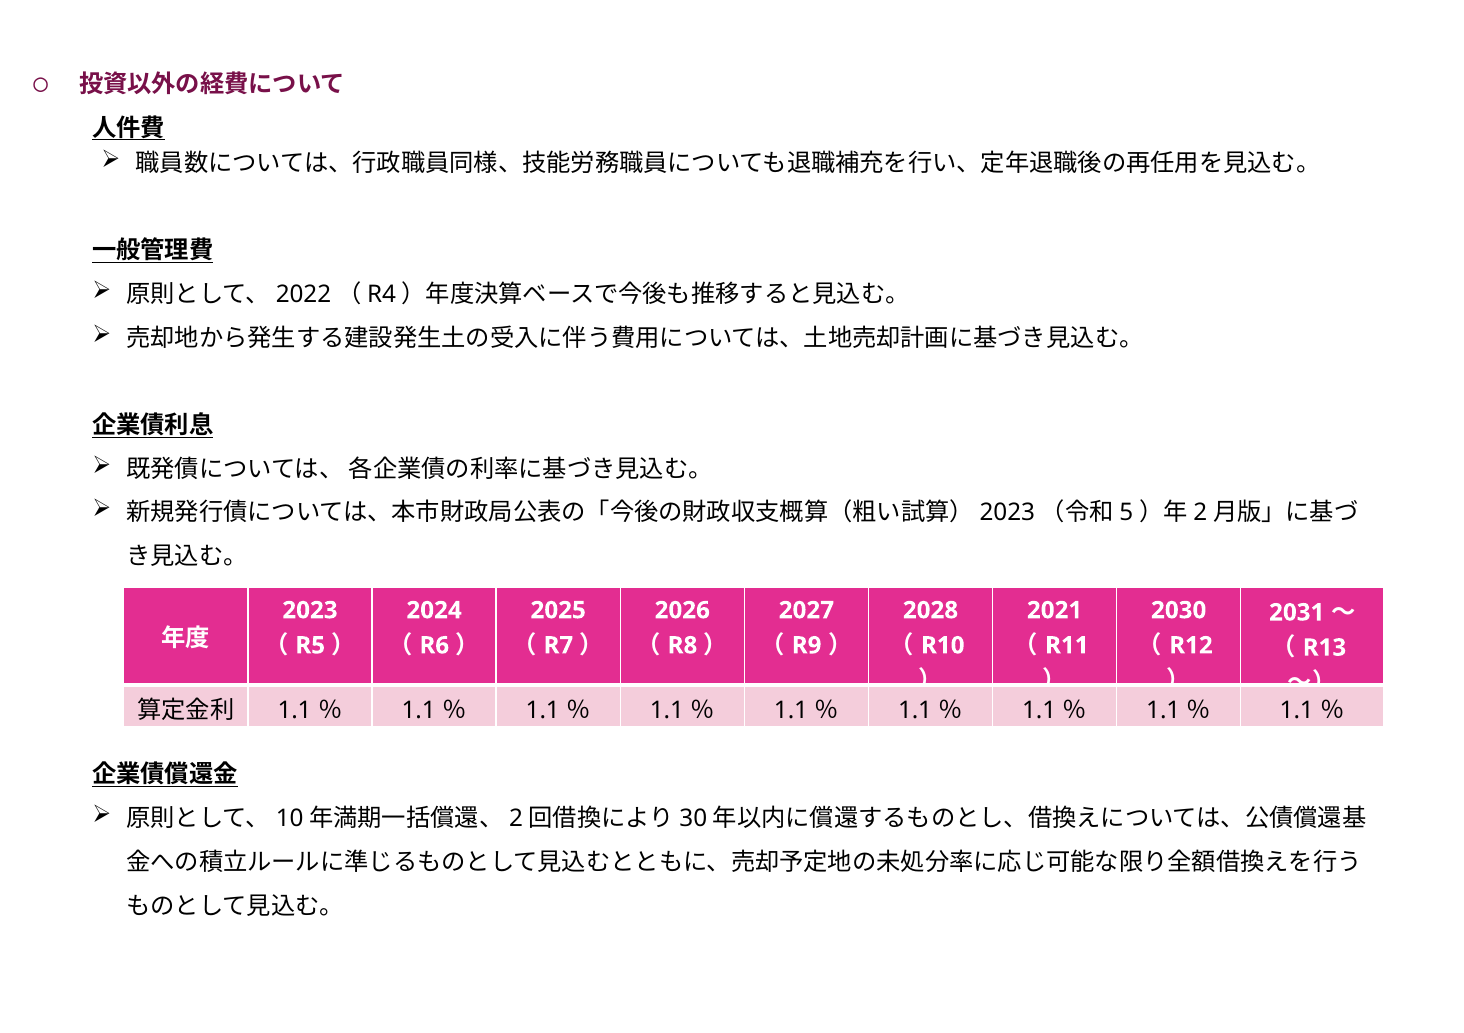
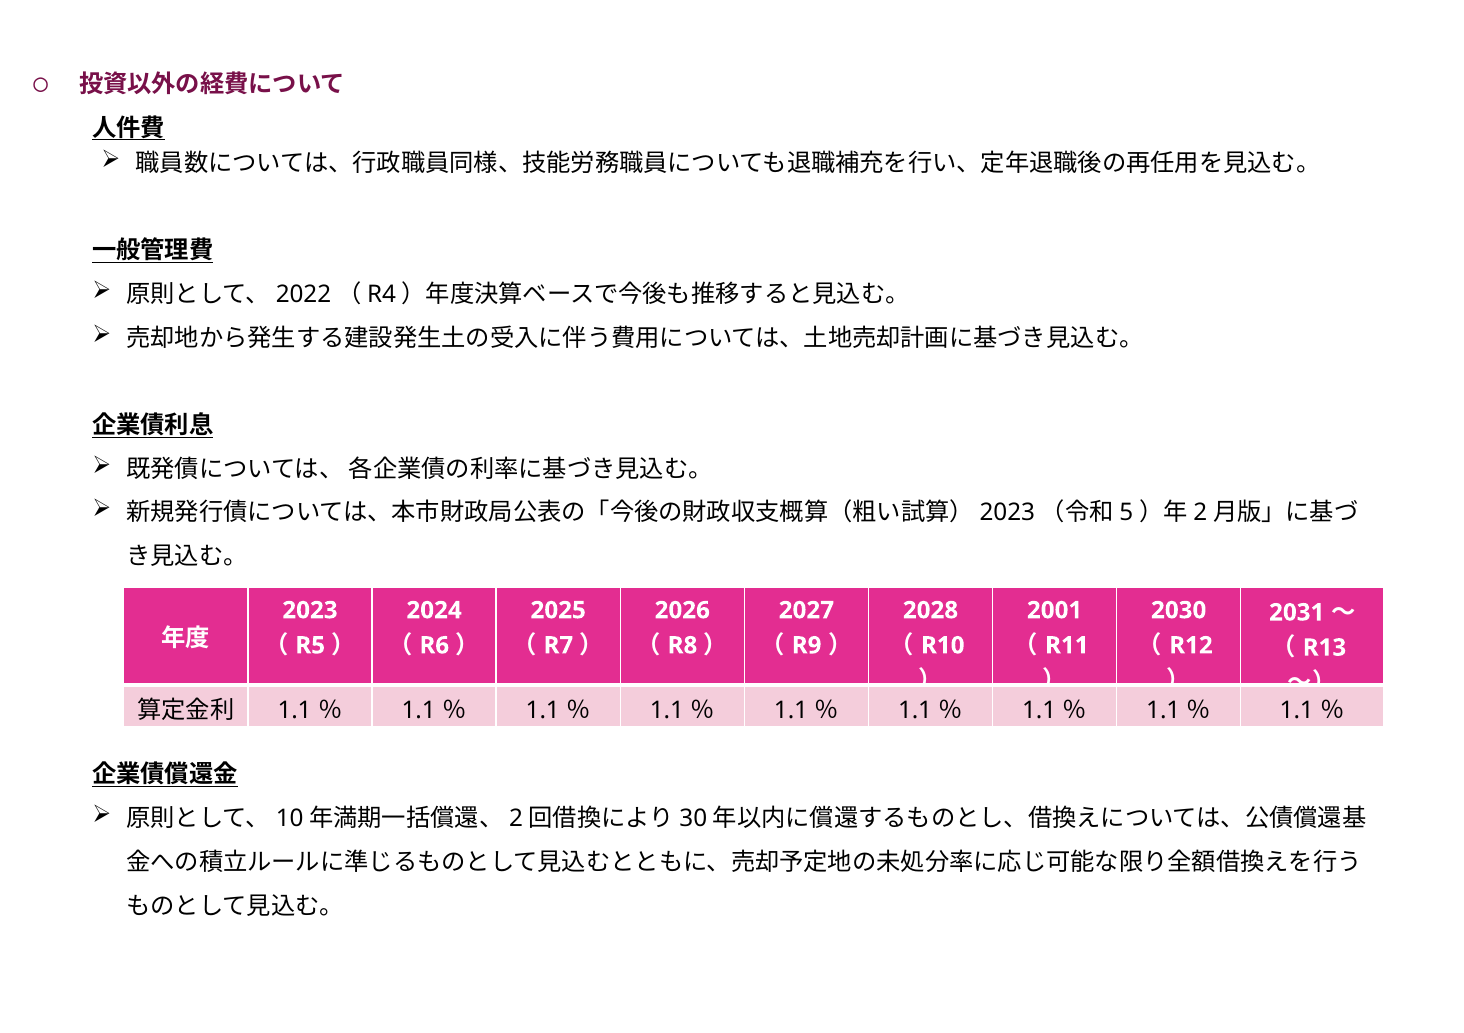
2021: 2021 -> 2001
